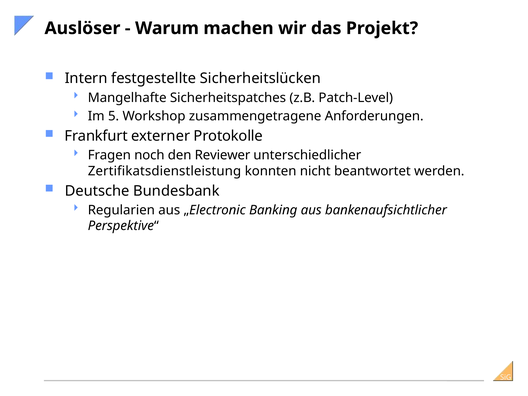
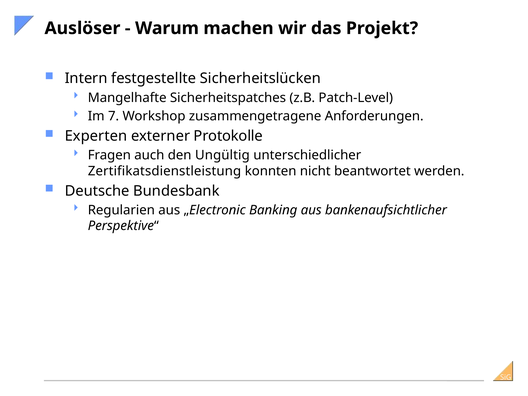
5: 5 -> 7
Frankfurt: Frankfurt -> Experten
noch: noch -> auch
Reviewer: Reviewer -> Ungültig
